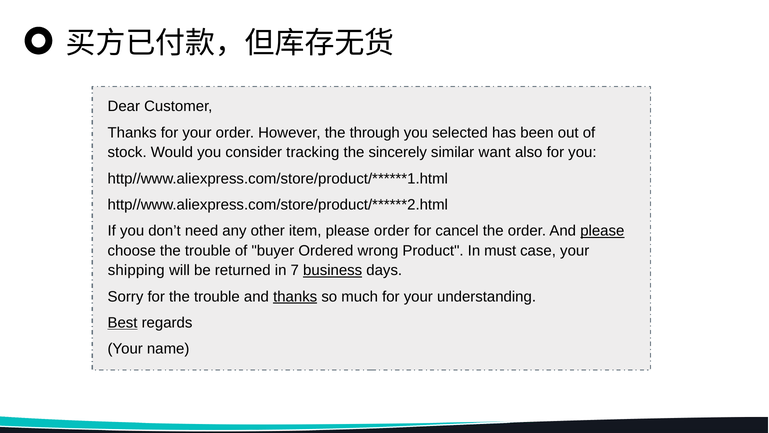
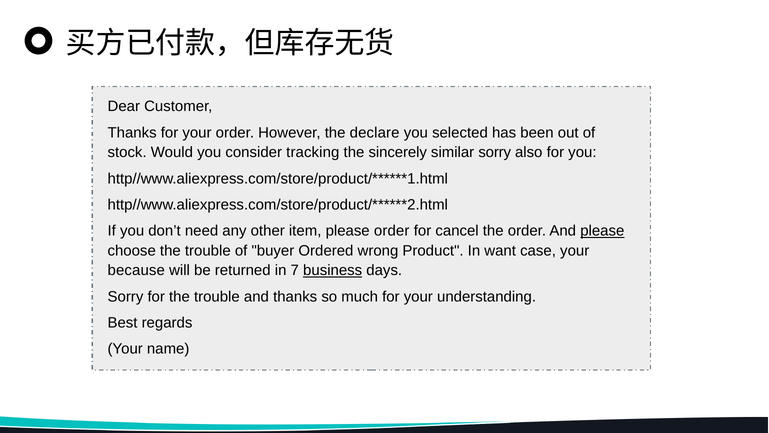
through: through -> declare
similar want: want -> sorry
must: must -> want
shipping: shipping -> because
thanks at (295, 296) underline: present -> none
Best underline: present -> none
